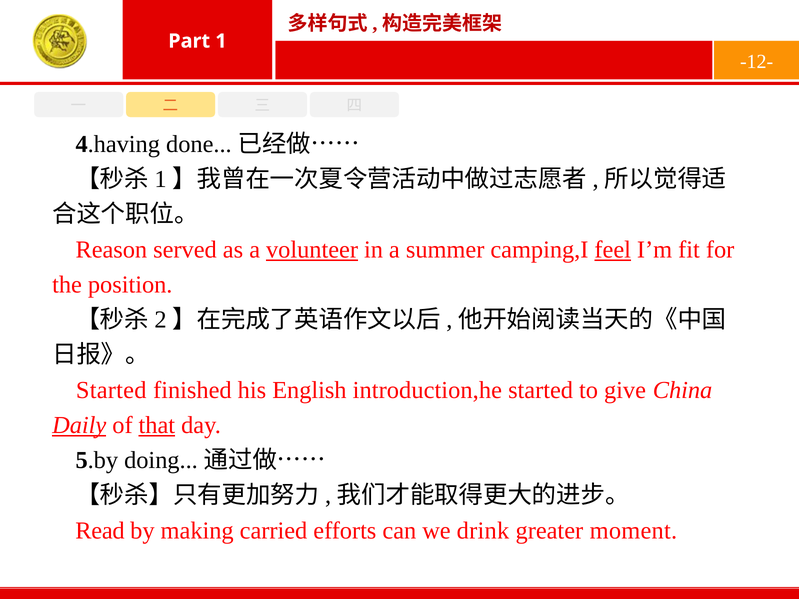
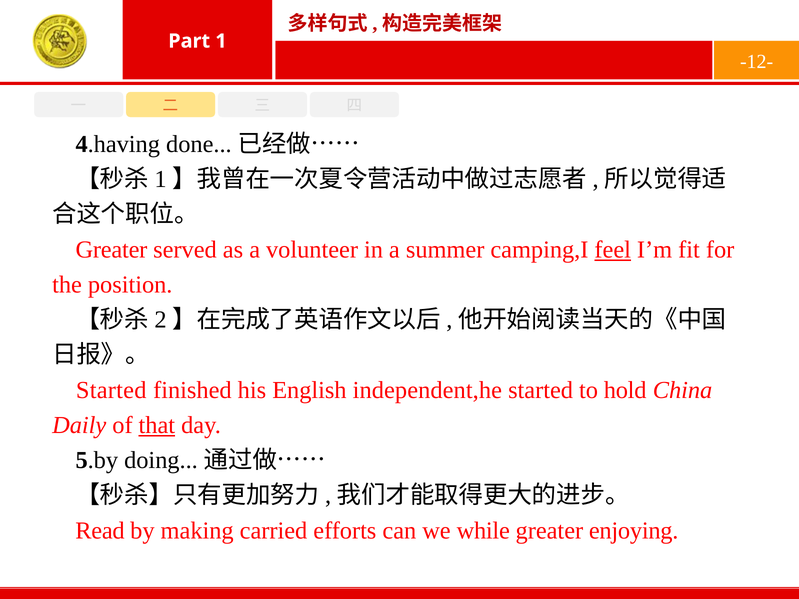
Reason at (111, 250): Reason -> Greater
volunteer underline: present -> none
introduction,he: introduction,he -> independent,he
give: give -> hold
Daily underline: present -> none
drink: drink -> while
moment: moment -> enjoying
